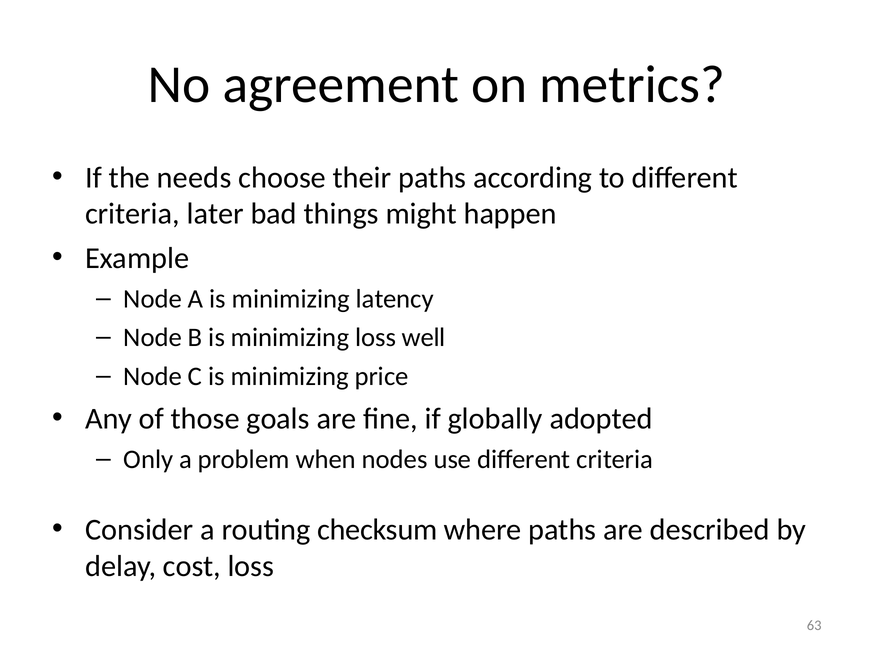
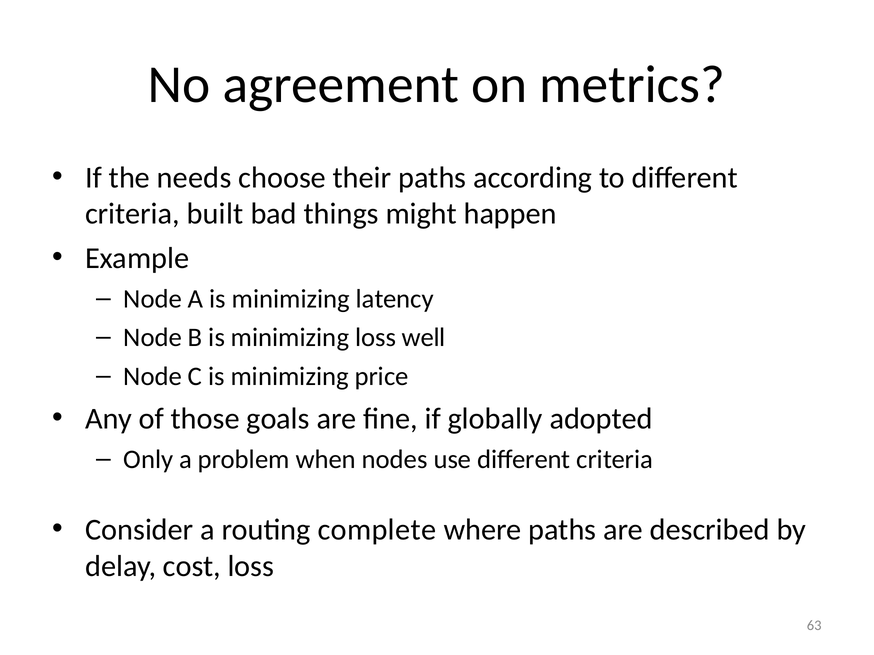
later: later -> built
checksum: checksum -> complete
